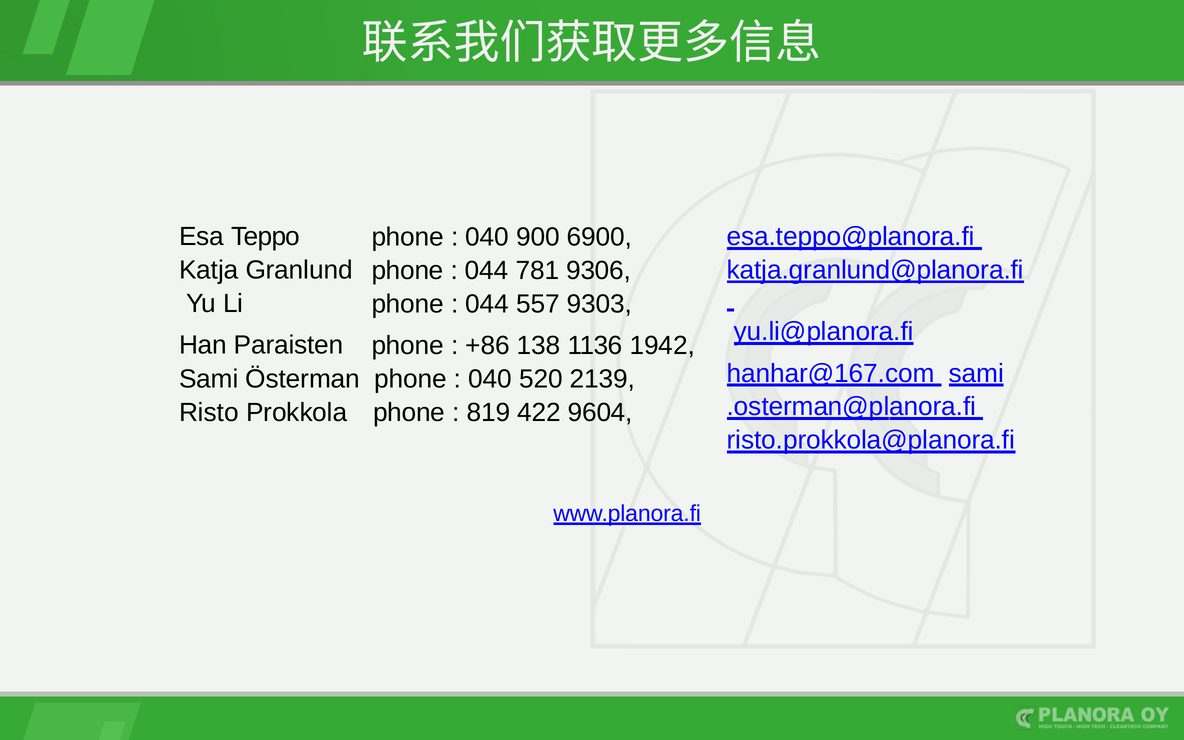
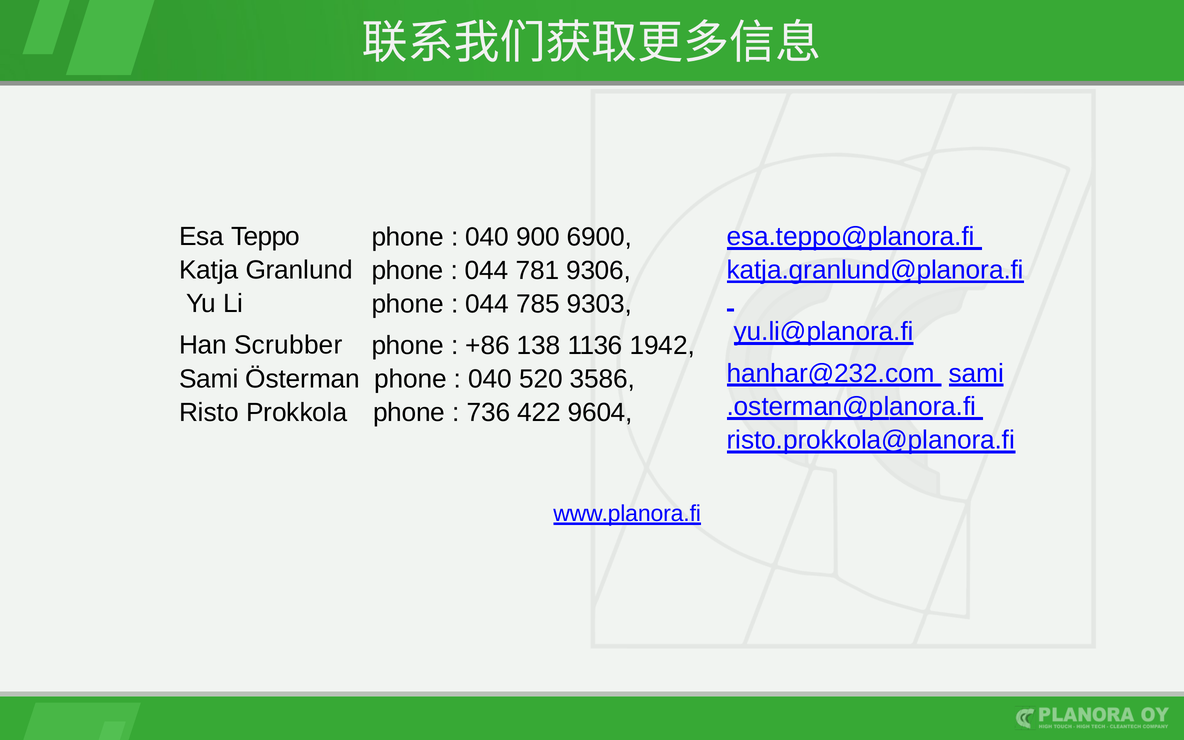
557: 557 -> 785
Paraisten: Paraisten -> Scrubber
hanhar@167.com: hanhar@167.com -> hanhar@232.com
2139: 2139 -> 3586
819: 819 -> 736
